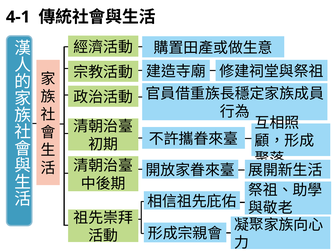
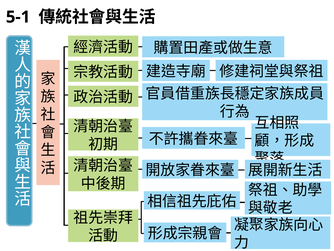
4-1: 4-1 -> 5-1
